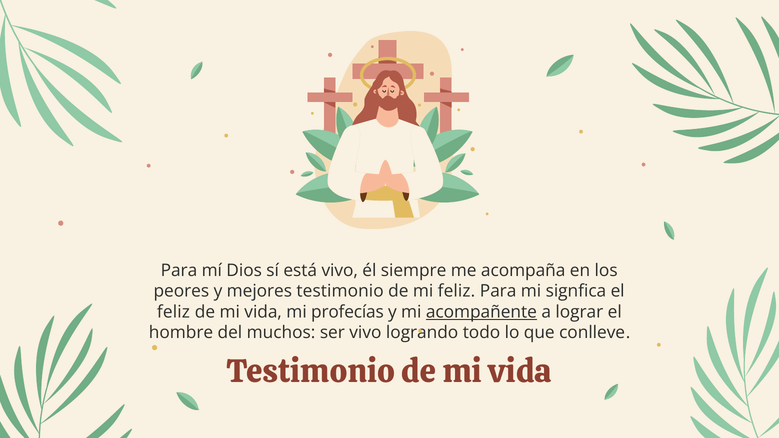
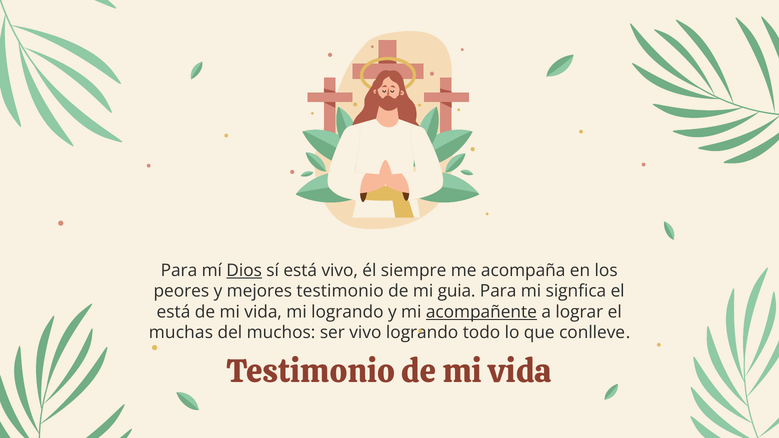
Dios underline: none -> present
mi feliz: feliz -> guia
feliz at (173, 312): feliz -> está
mi profecías: profecías -> logrando
hombre: hombre -> muchas
